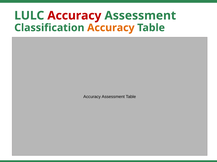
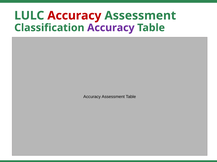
Accuracy at (111, 28) colour: orange -> purple
